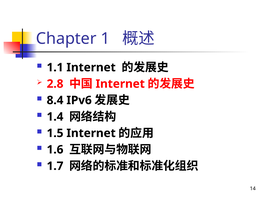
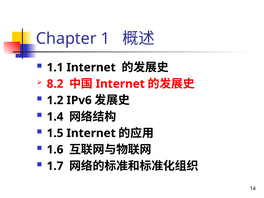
2.8: 2.8 -> 8.2
8.4: 8.4 -> 1.2
